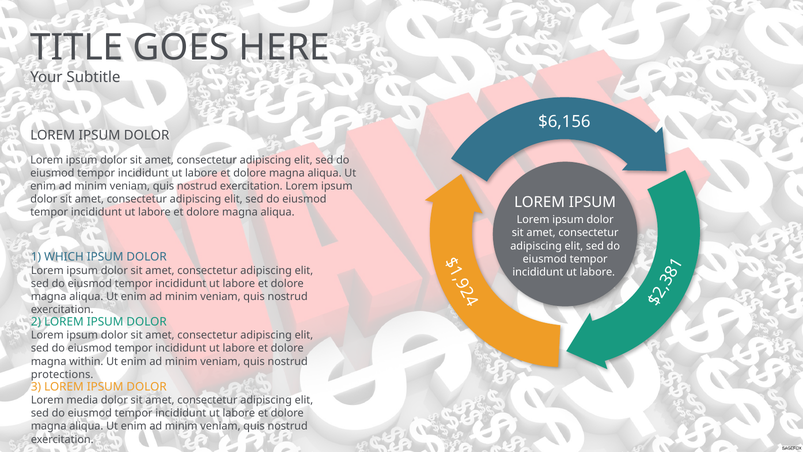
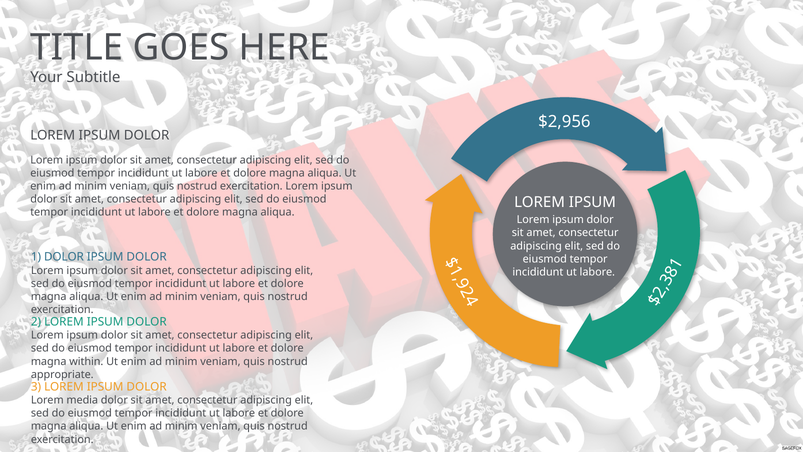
$6,156: $6,156 -> $2,956
1 WHICH: WHICH -> DOLOR
protections: protections -> appropriate
